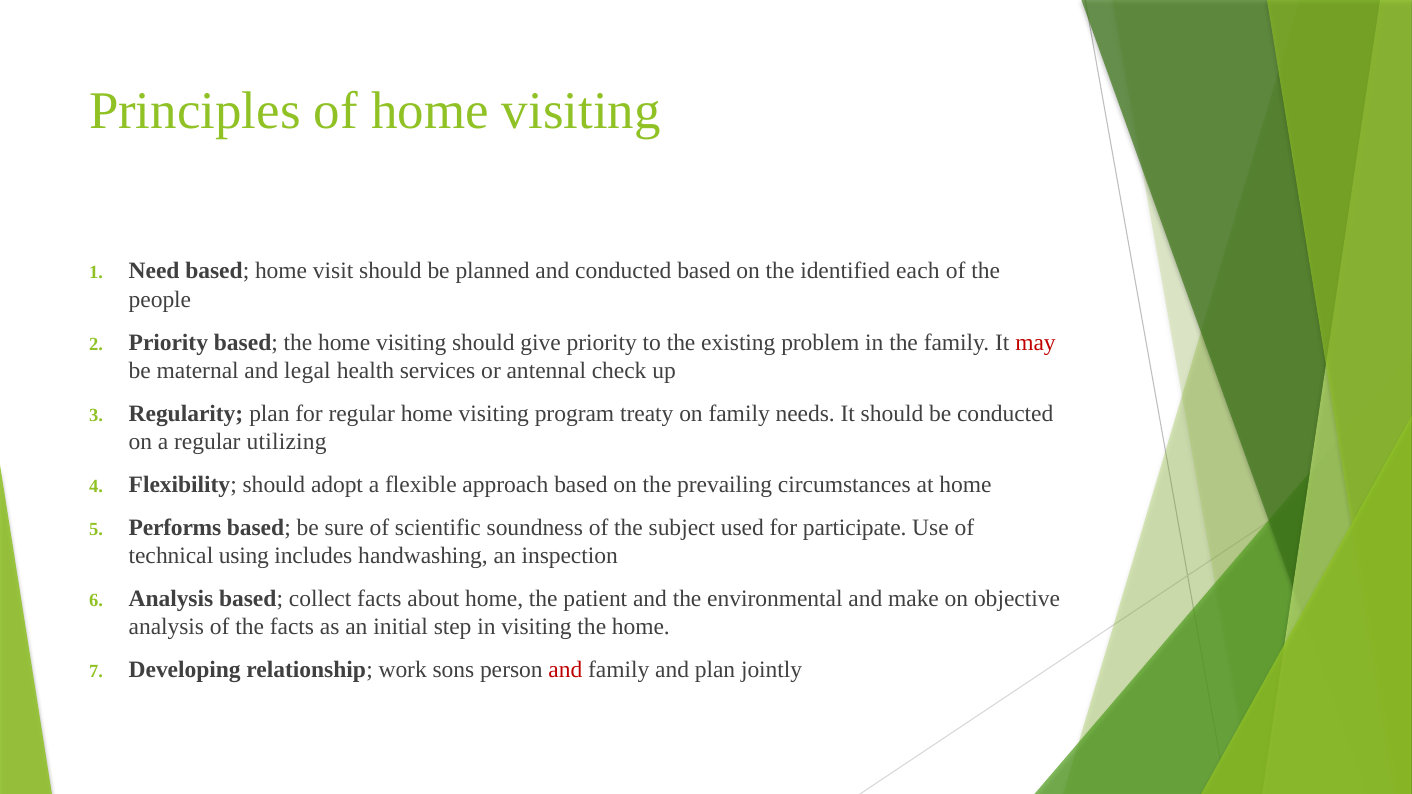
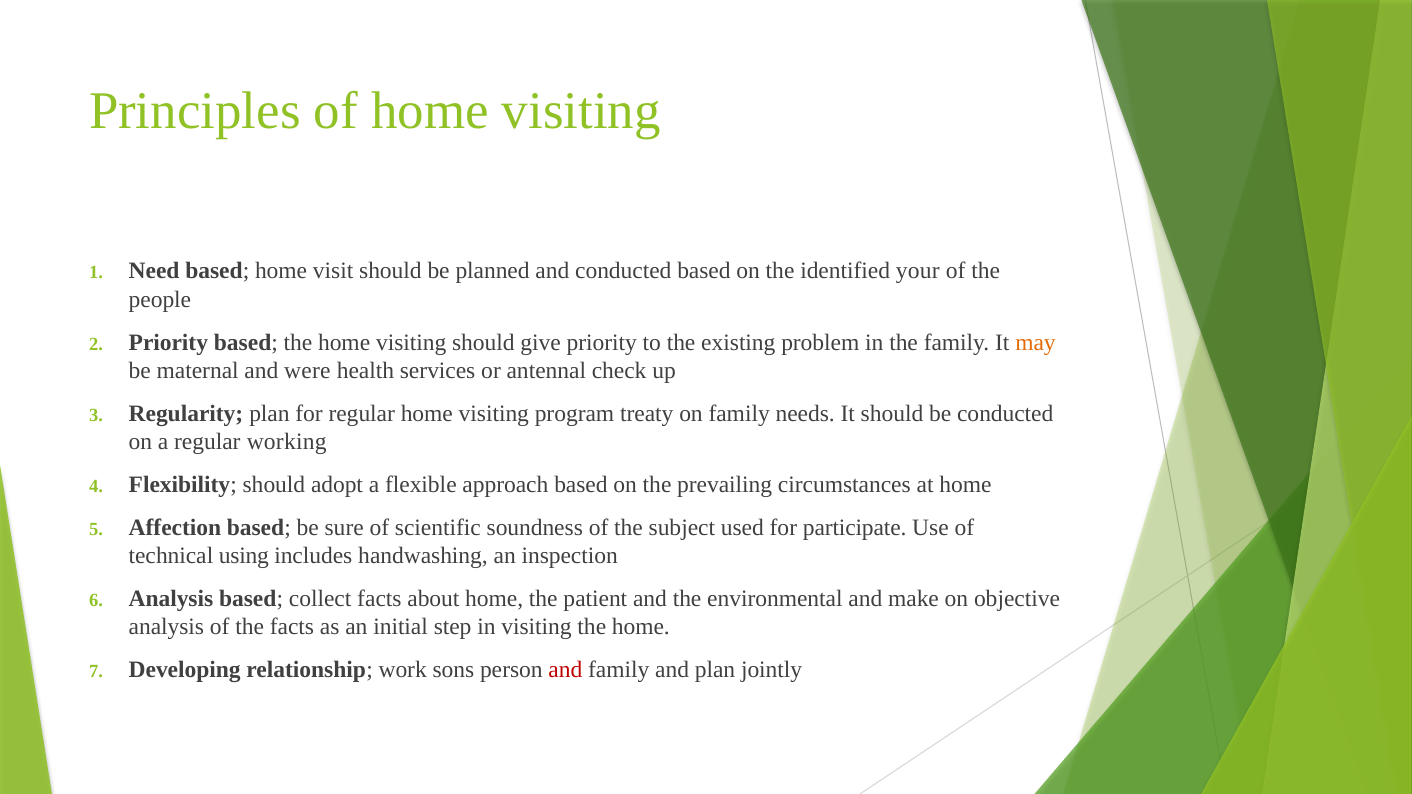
each: each -> your
may colour: red -> orange
legal: legal -> were
utilizing: utilizing -> working
Performs: Performs -> Affection
